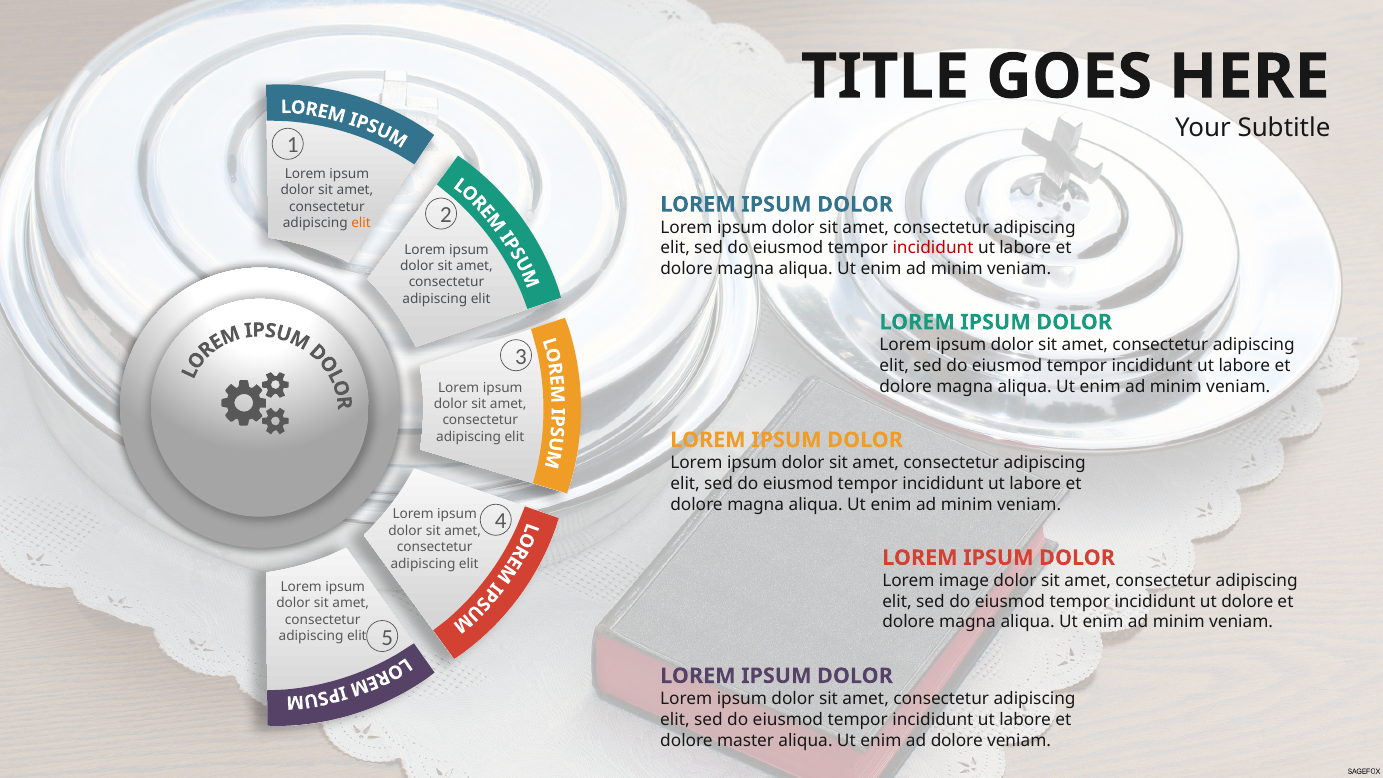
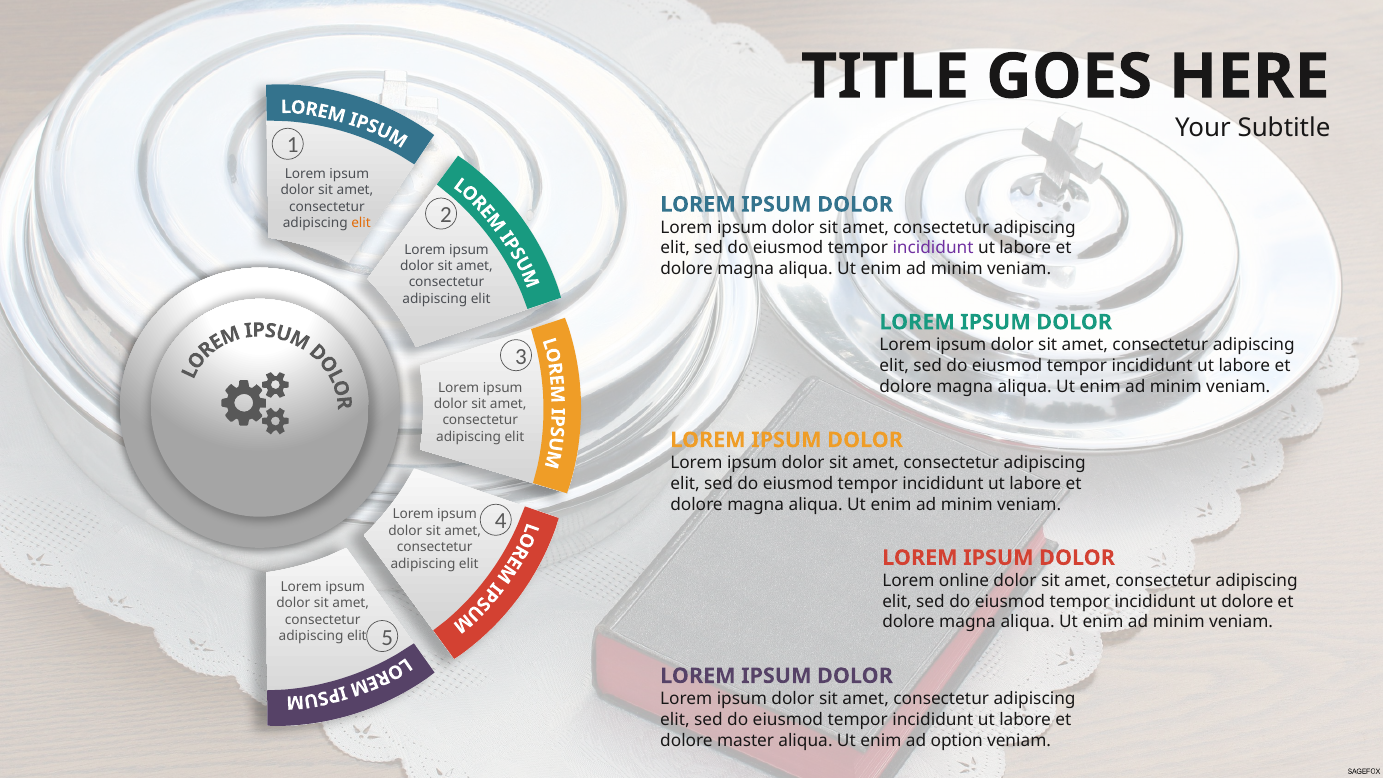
incididunt at (933, 248) colour: red -> purple
image: image -> online
ad dolore: dolore -> option
